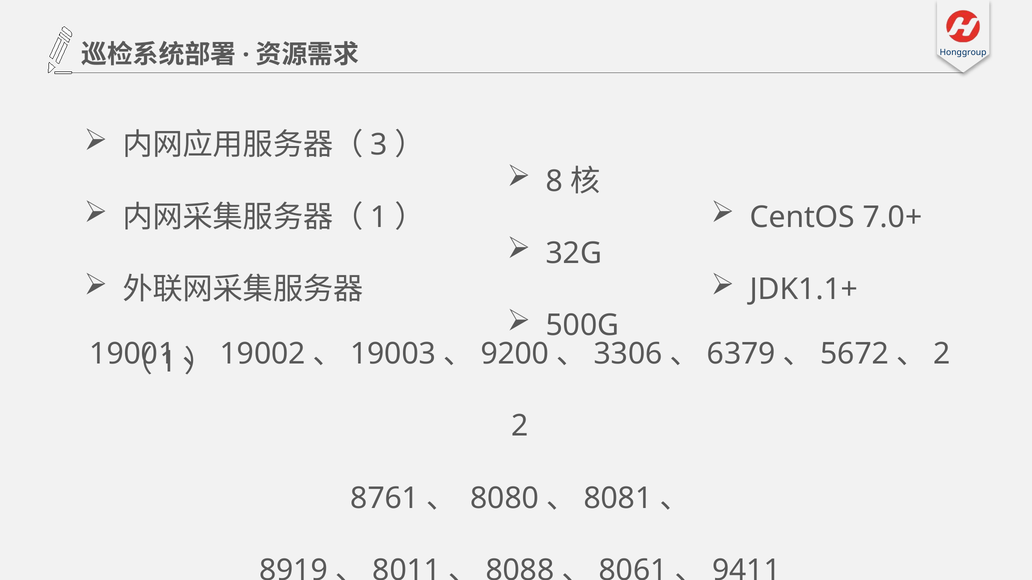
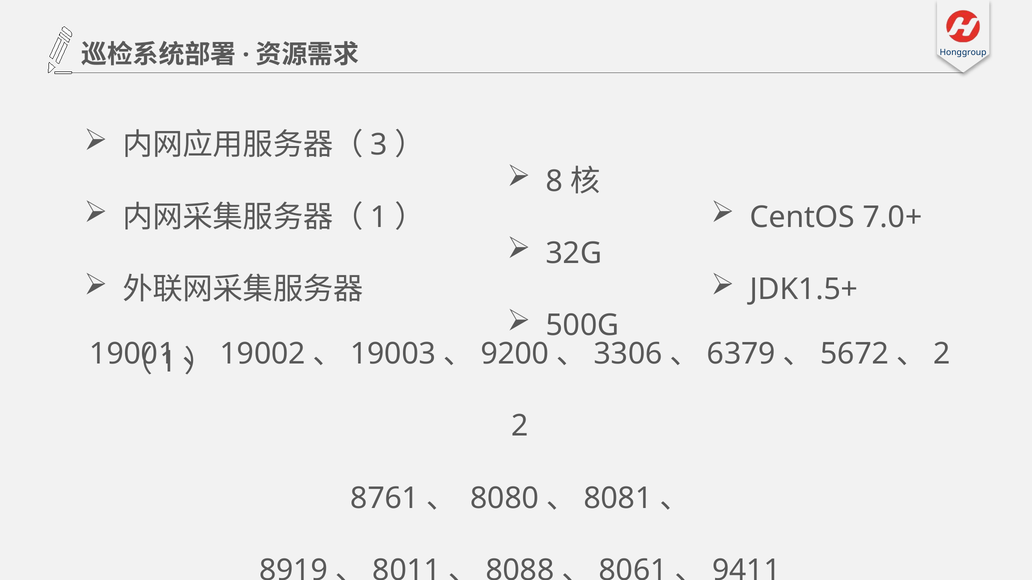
JDK1.1+: JDK1.1+ -> JDK1.5+
